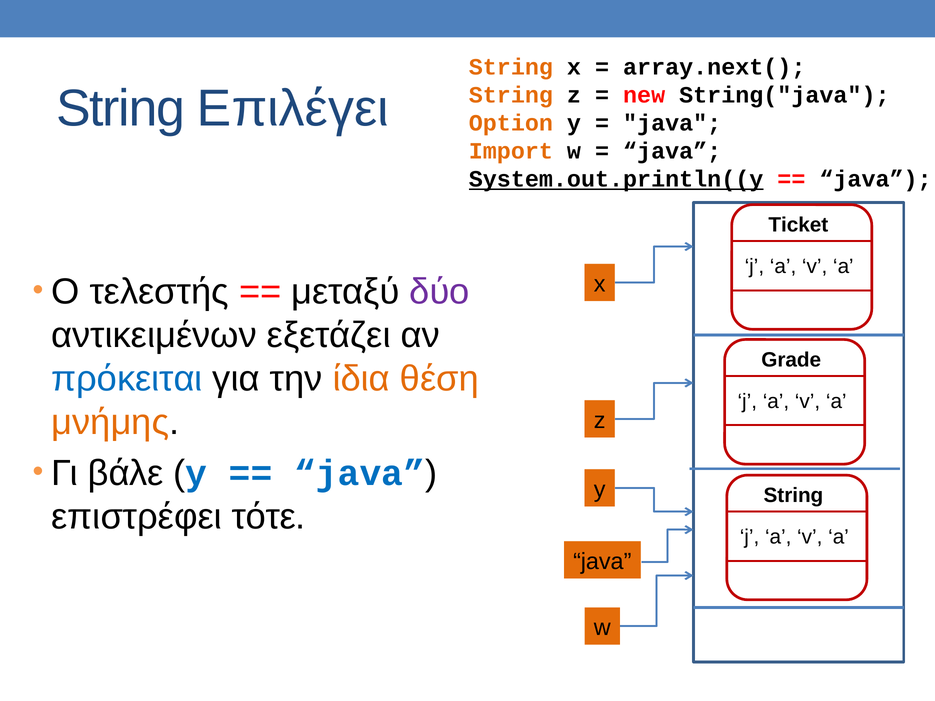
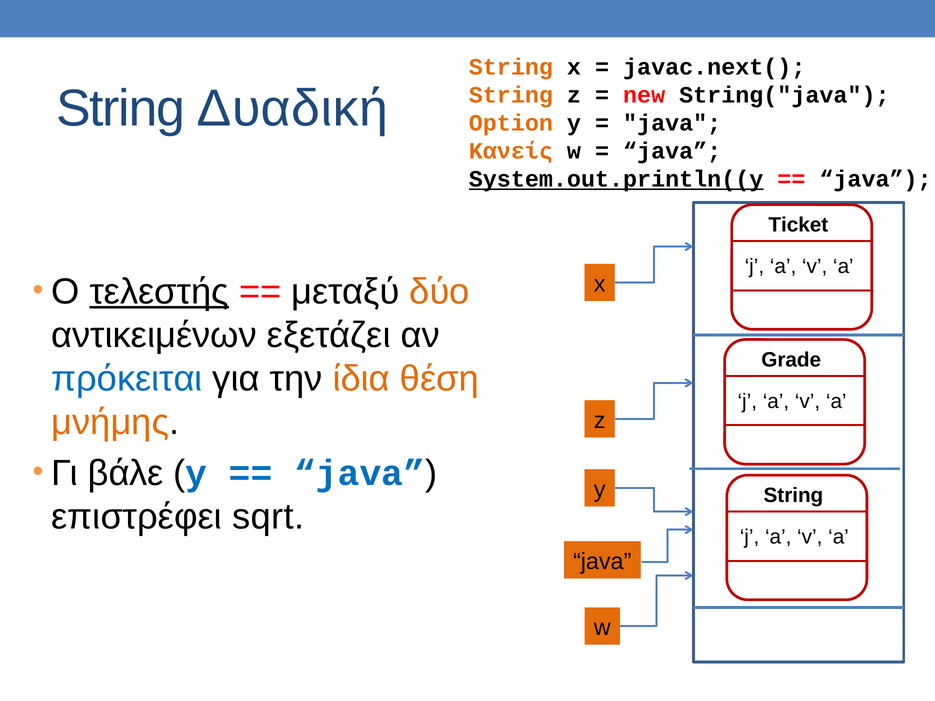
array.next(: array.next( -> javac.next(
Επιλέγει: Επιλέγει -> Δυαδική
Import: Import -> Κανείς
τελεστής underline: none -> present
δύο colour: purple -> orange
τότε: τότε -> sqrt
